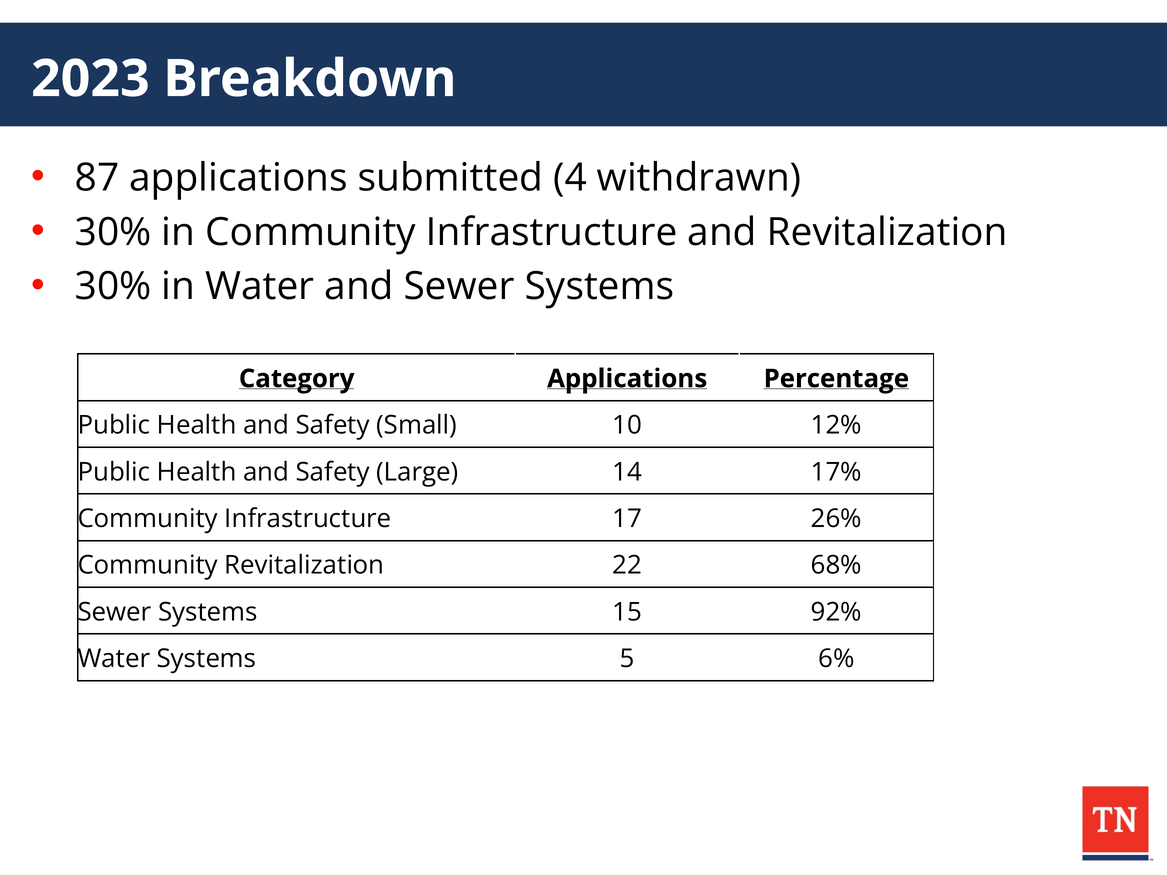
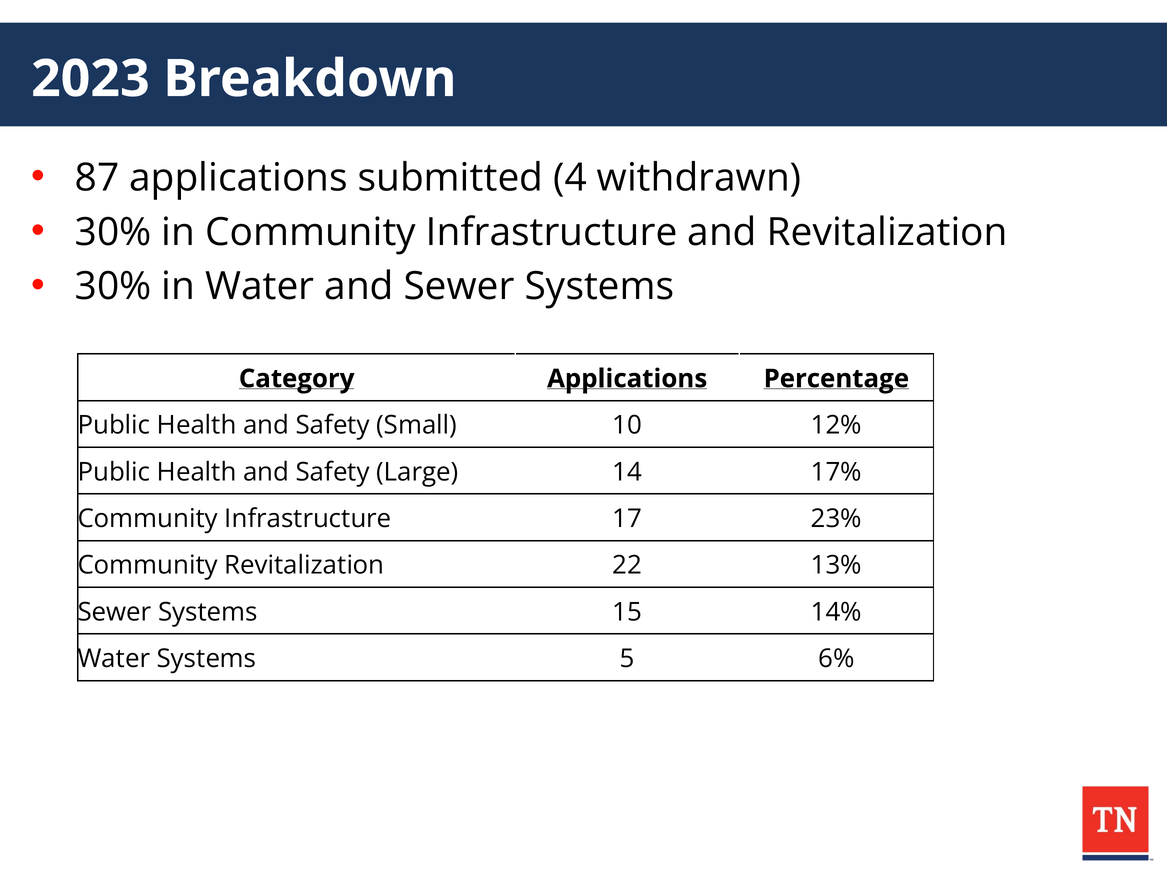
26%: 26% -> 23%
68%: 68% -> 13%
92%: 92% -> 14%
